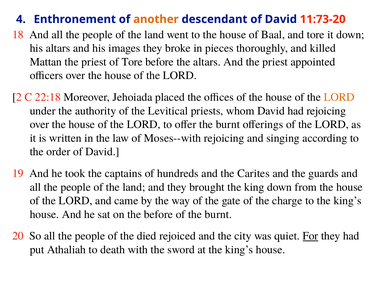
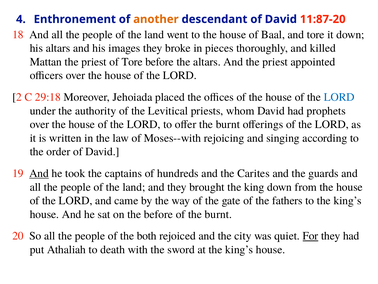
11:73-20: 11:73-20 -> 11:87-20
22:18: 22:18 -> 29:18
LORD at (339, 97) colour: orange -> blue
had rejoicing: rejoicing -> prophets
And at (39, 173) underline: none -> present
charge: charge -> fathers
died: died -> both
